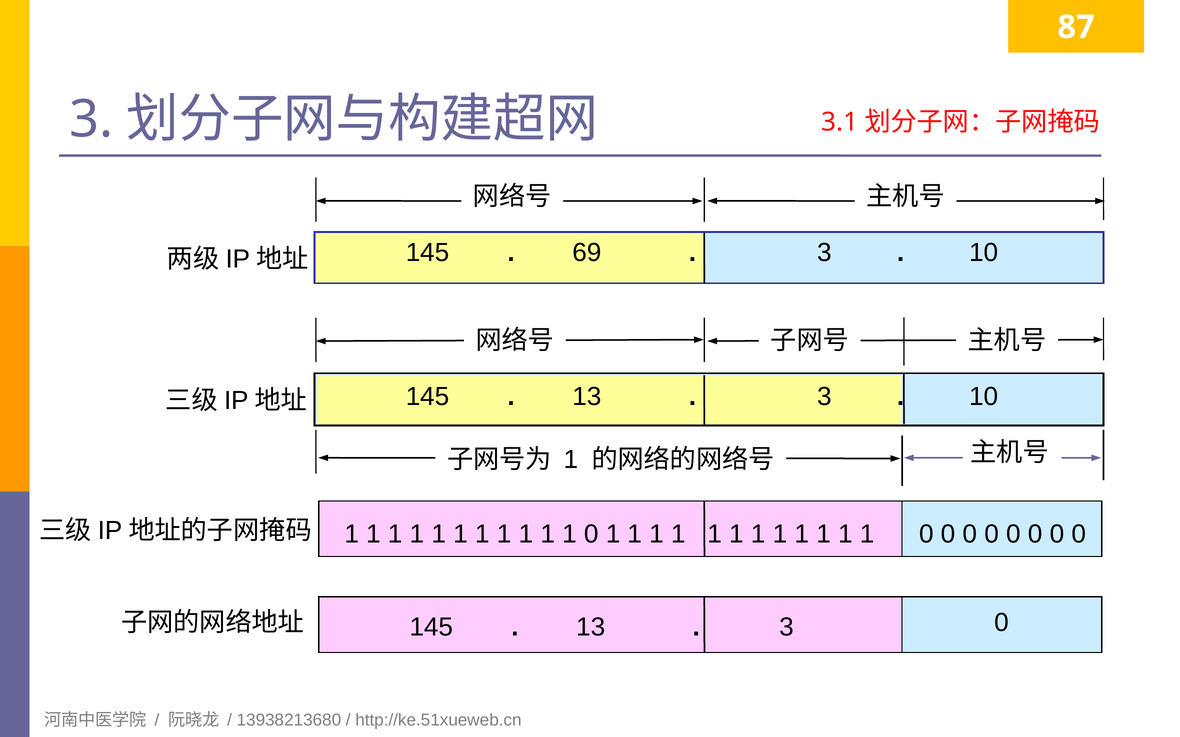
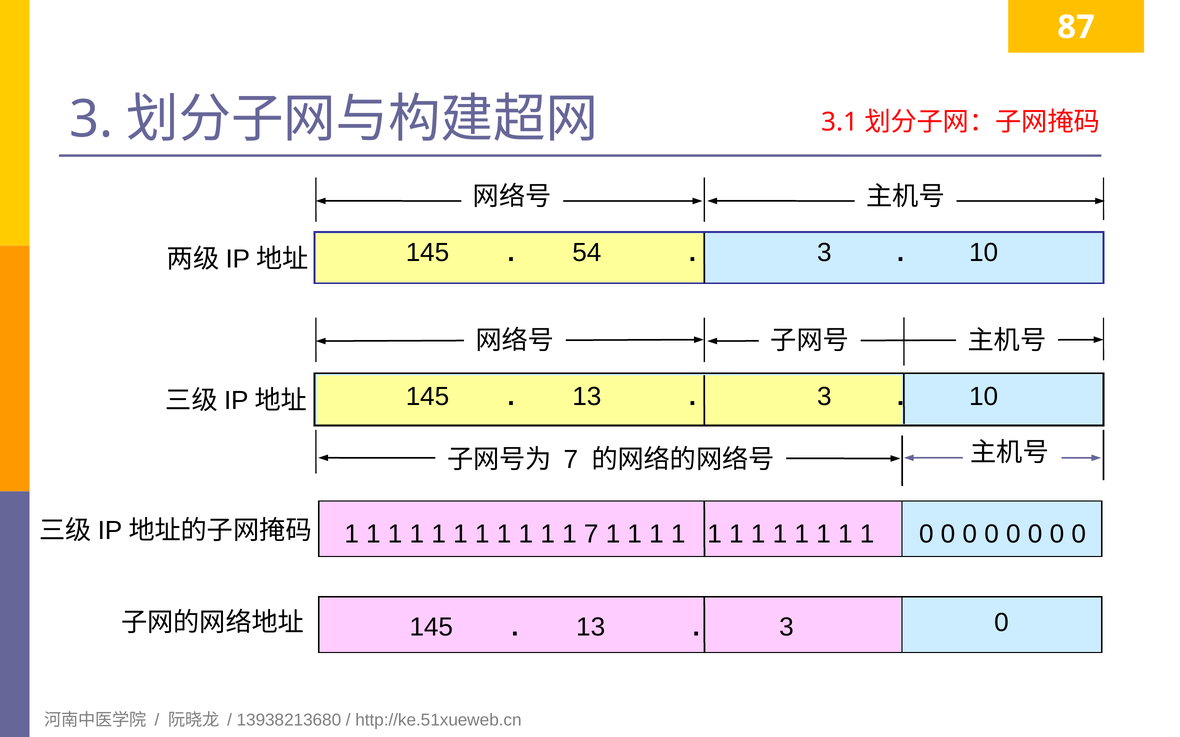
69: 69 -> 54
1 at (571, 460): 1 -> 7
0 at (591, 535): 0 -> 7
